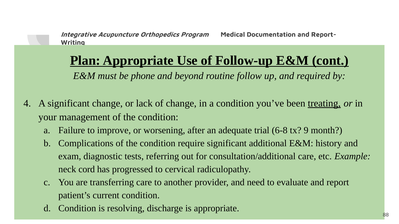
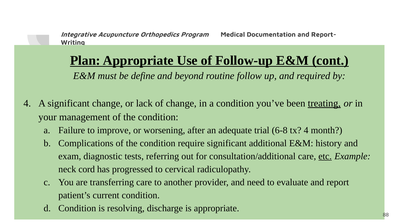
phone: phone -> define
tx 9: 9 -> 4
etc underline: none -> present
